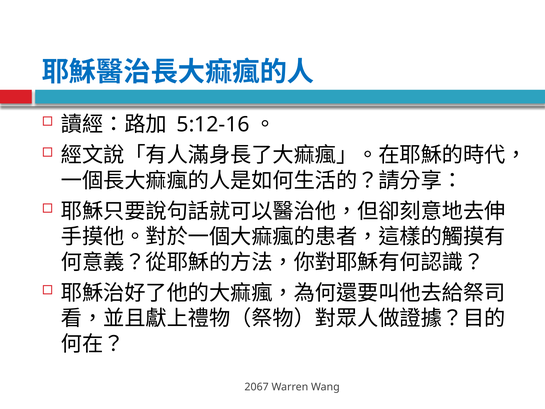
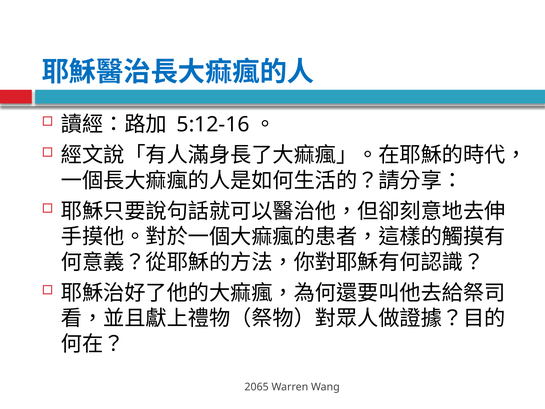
2067: 2067 -> 2065
